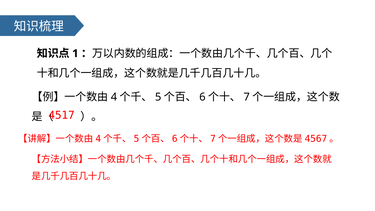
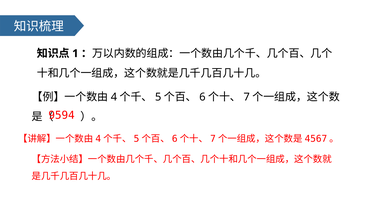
4517: 4517 -> 9594
